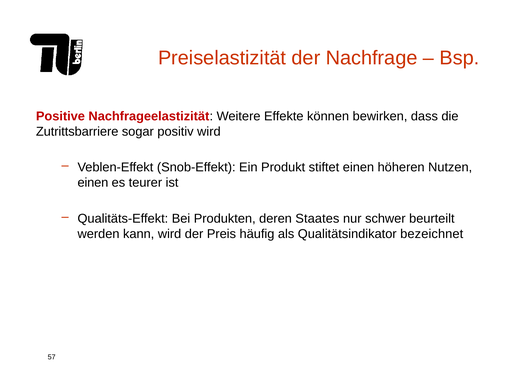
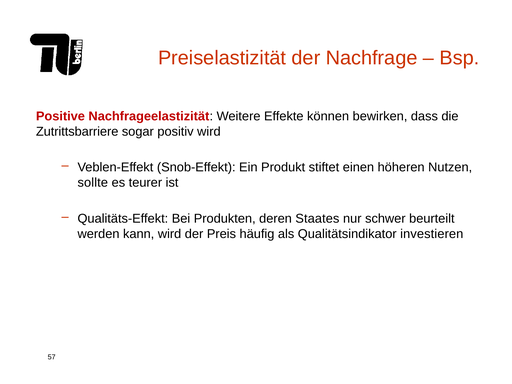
einen at (93, 183): einen -> sollte
bezeichnet: bezeichnet -> investieren
